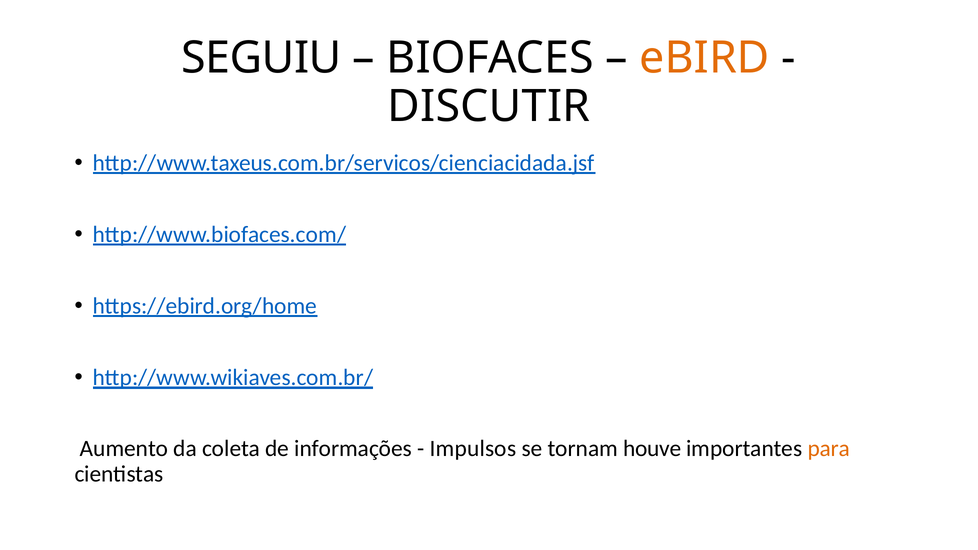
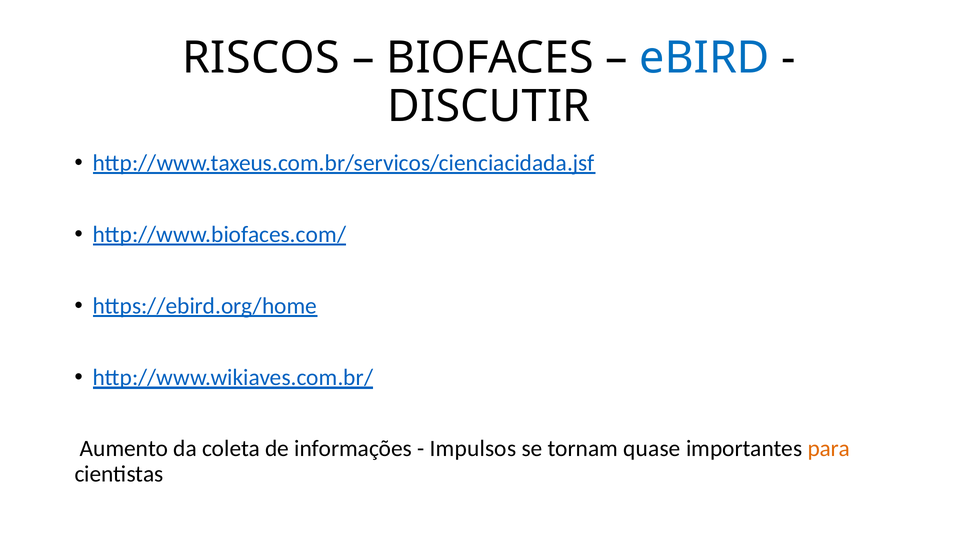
SEGUIU: SEGUIU -> RISCOS
eBIRD colour: orange -> blue
houve: houve -> quase
